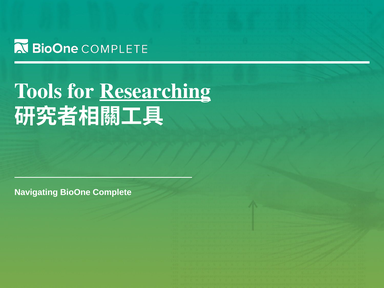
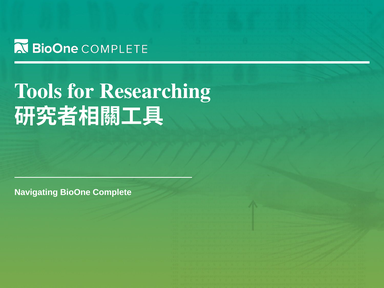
Researching underline: present -> none
